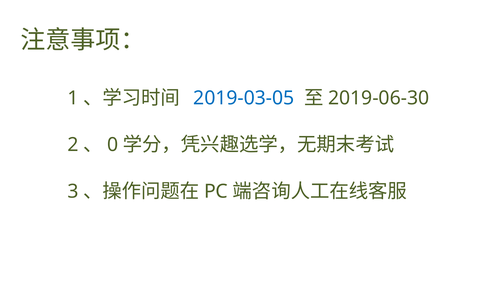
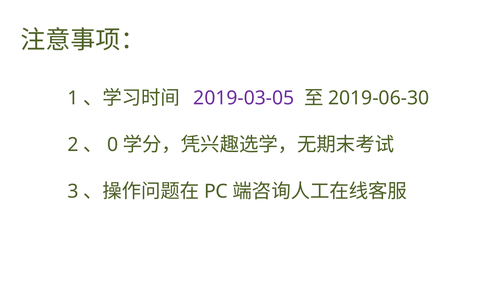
2019-03-05 colour: blue -> purple
